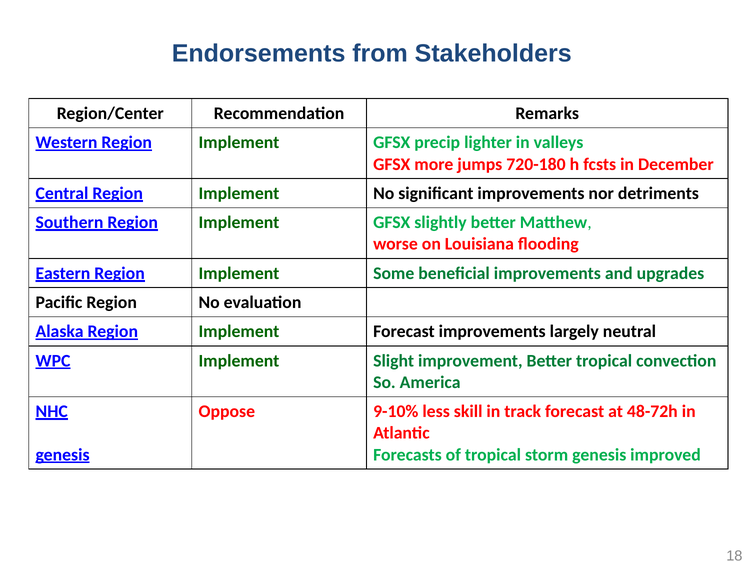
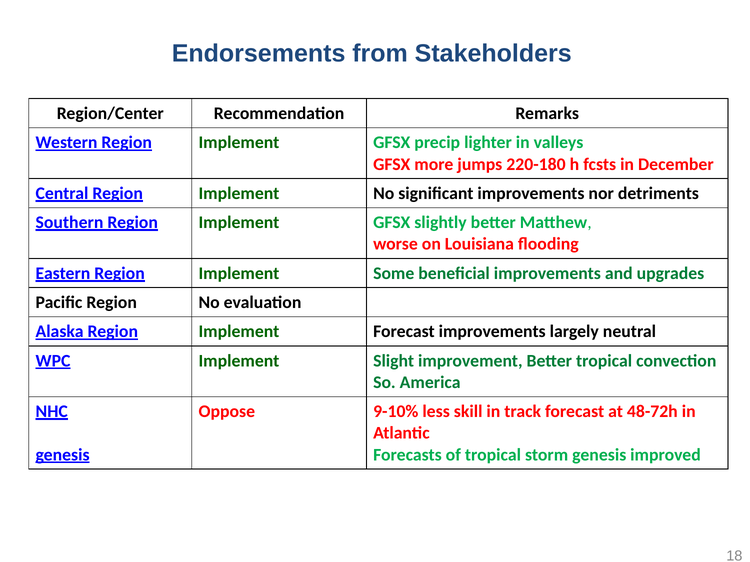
720-180: 720-180 -> 220-180
